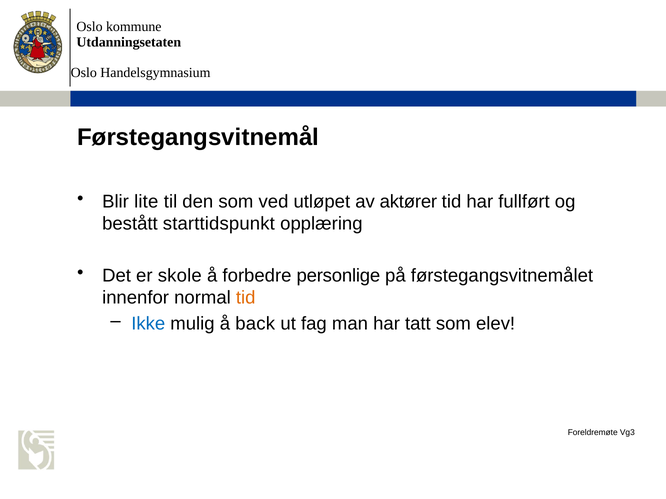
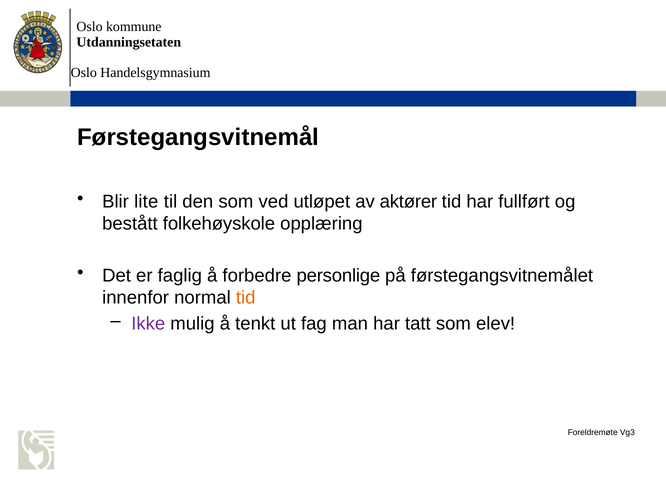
starttidspunkt: starttidspunkt -> folkehøyskole
skole: skole -> faglig
Ikke colour: blue -> purple
back: back -> tenkt
